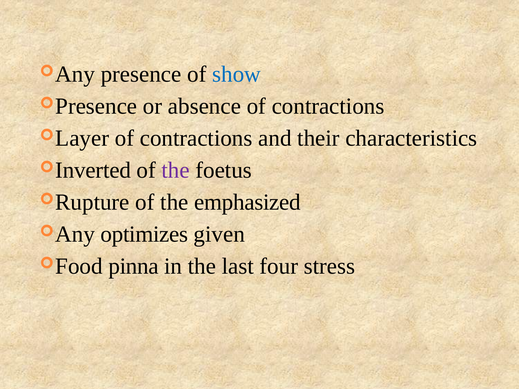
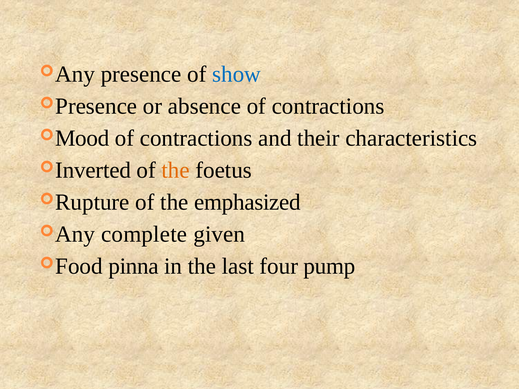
Layer: Layer -> Mood
the at (176, 170) colour: purple -> orange
optimizes: optimizes -> complete
stress: stress -> pump
